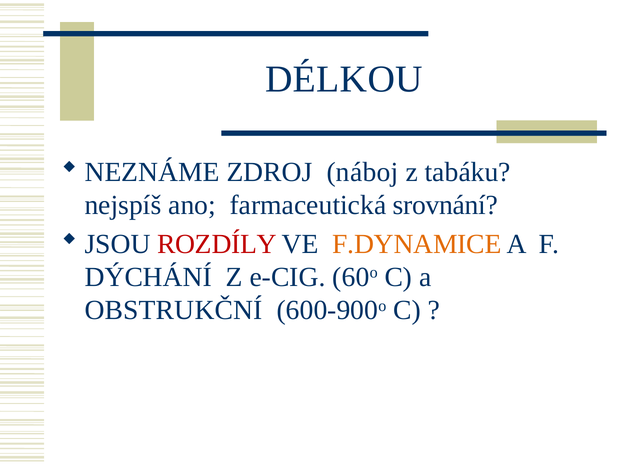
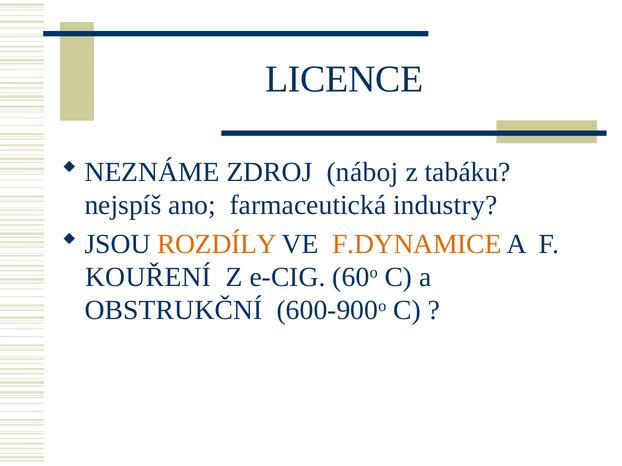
DÉLKOU: DÉLKOU -> LICENCE
srovnání: srovnání -> industry
ROZDÍLY colour: red -> orange
DÝCHÁNÍ: DÝCHÁNÍ -> KOUŘENÍ
